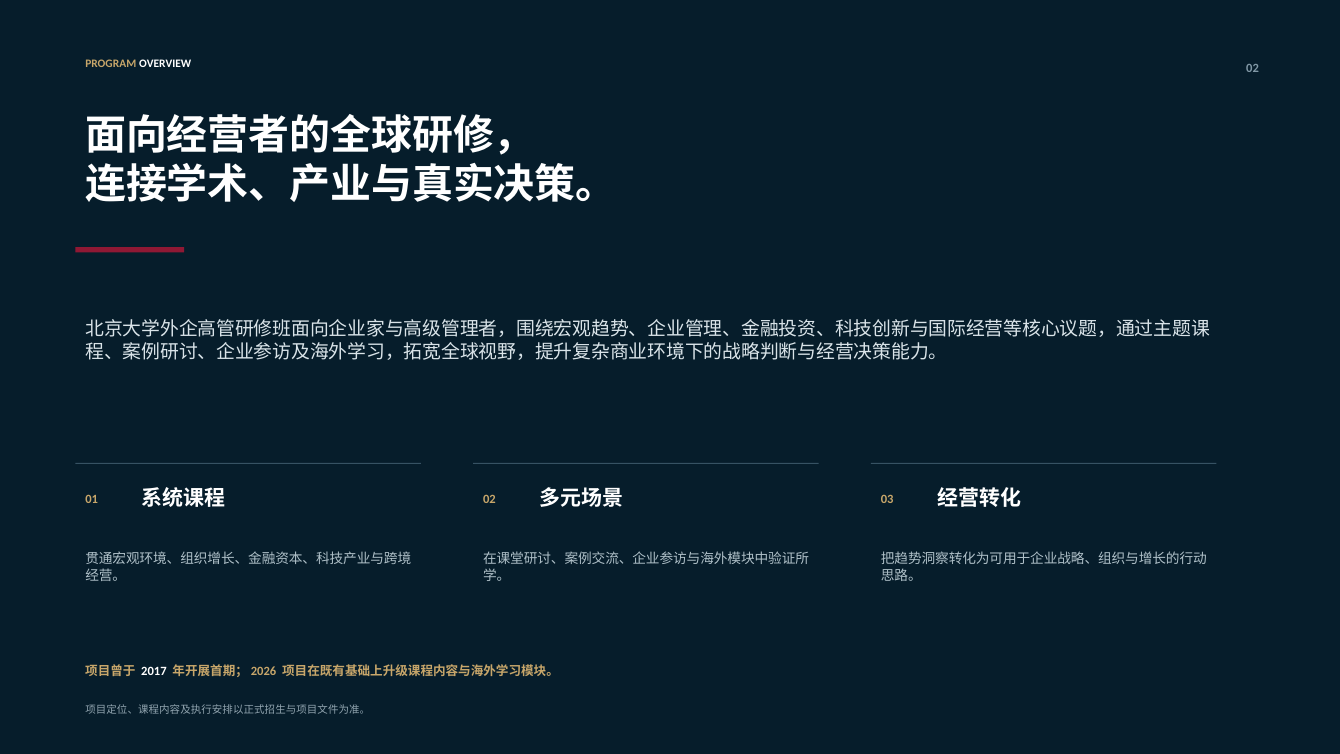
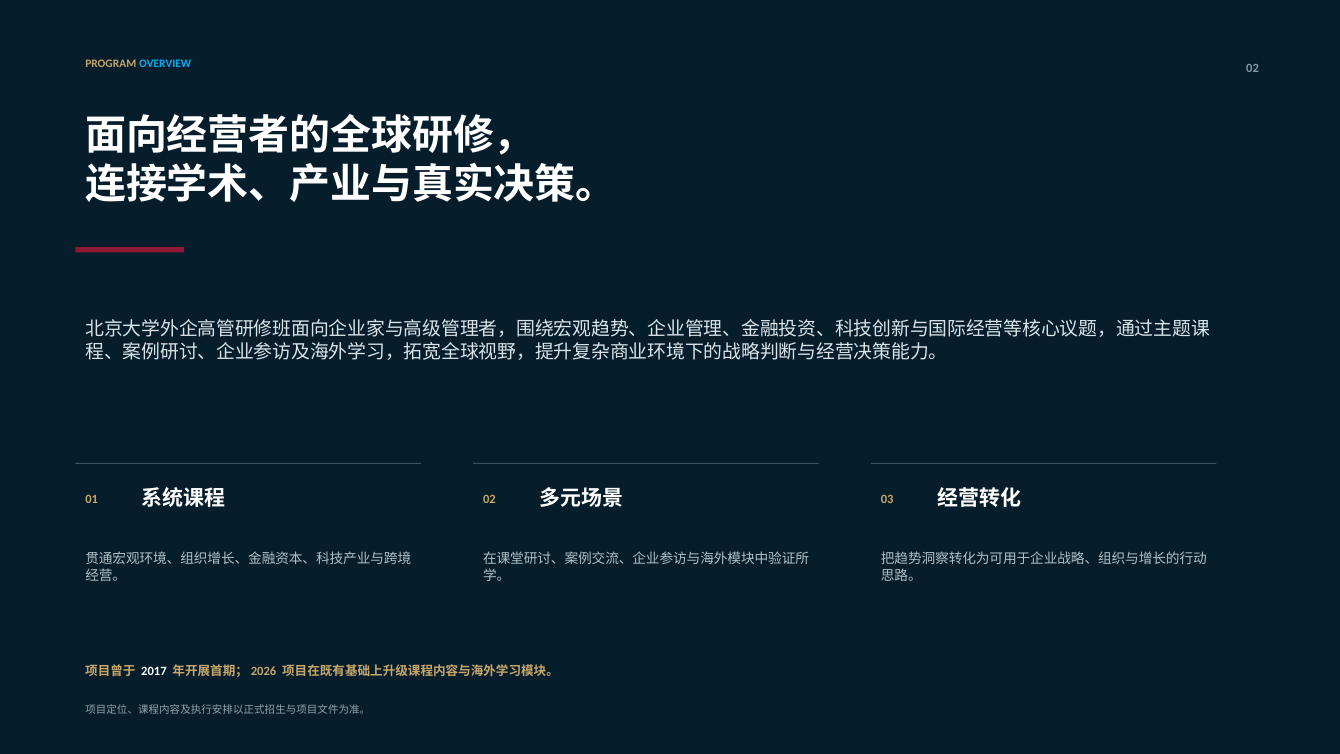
OVERVIEW colour: white -> light blue
